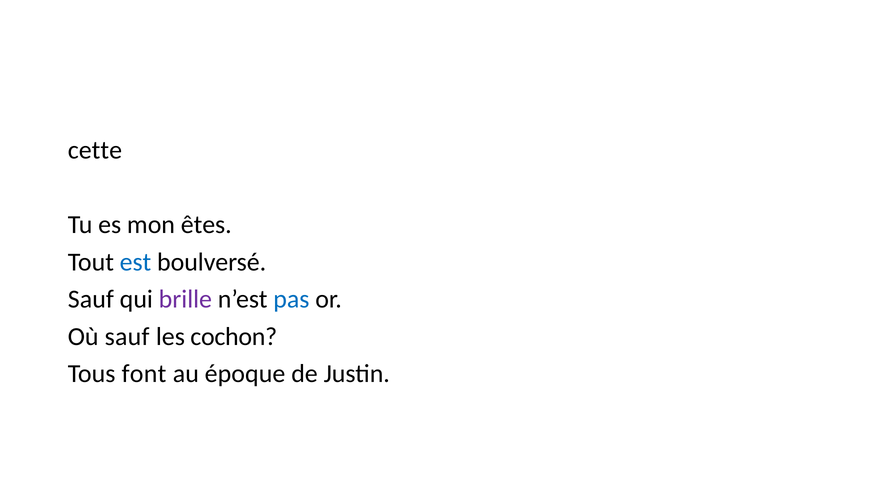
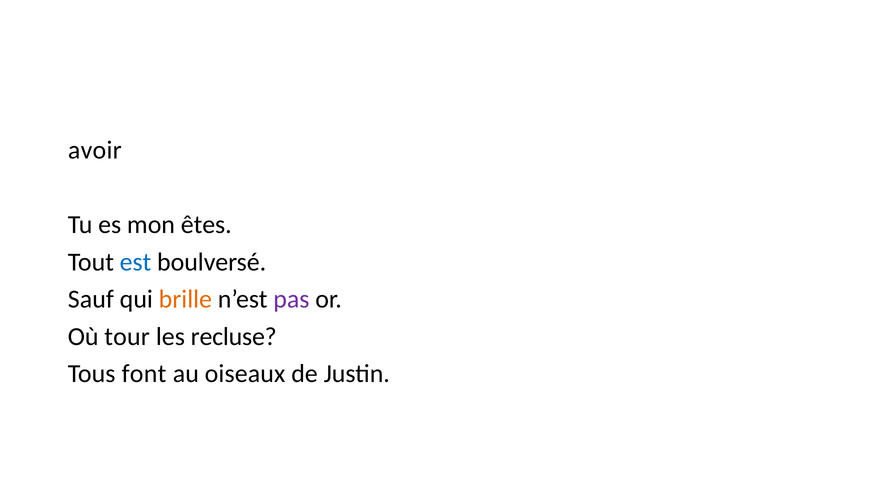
cette: cette -> avoir
brille colour: purple -> orange
pas colour: blue -> purple
Où sauf: sauf -> tour
cochon: cochon -> recluse
époque: époque -> oiseaux
